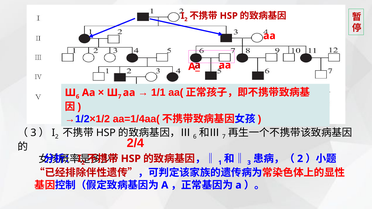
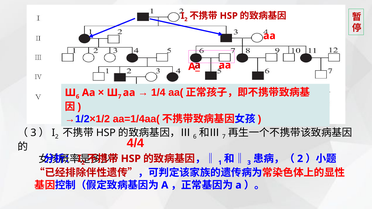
1/1: 1/1 -> 1/4
2/4: 2/4 -> 4/4
